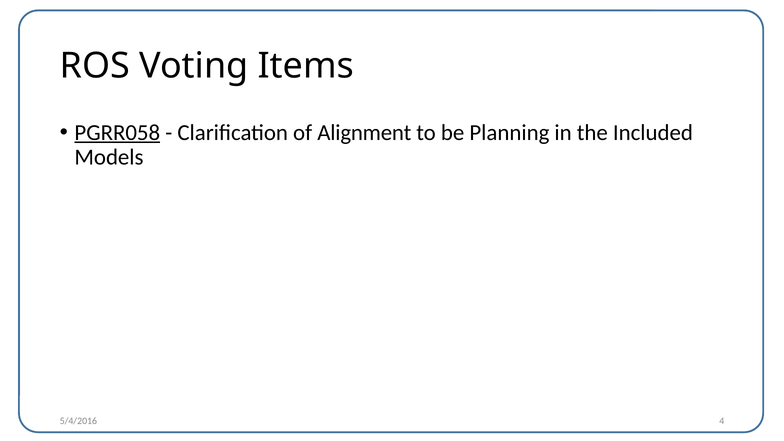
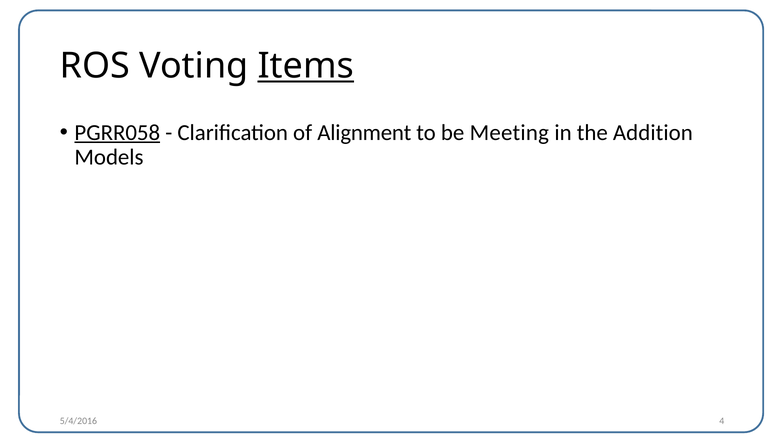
Items underline: none -> present
Planning: Planning -> Meeting
Included: Included -> Addition
